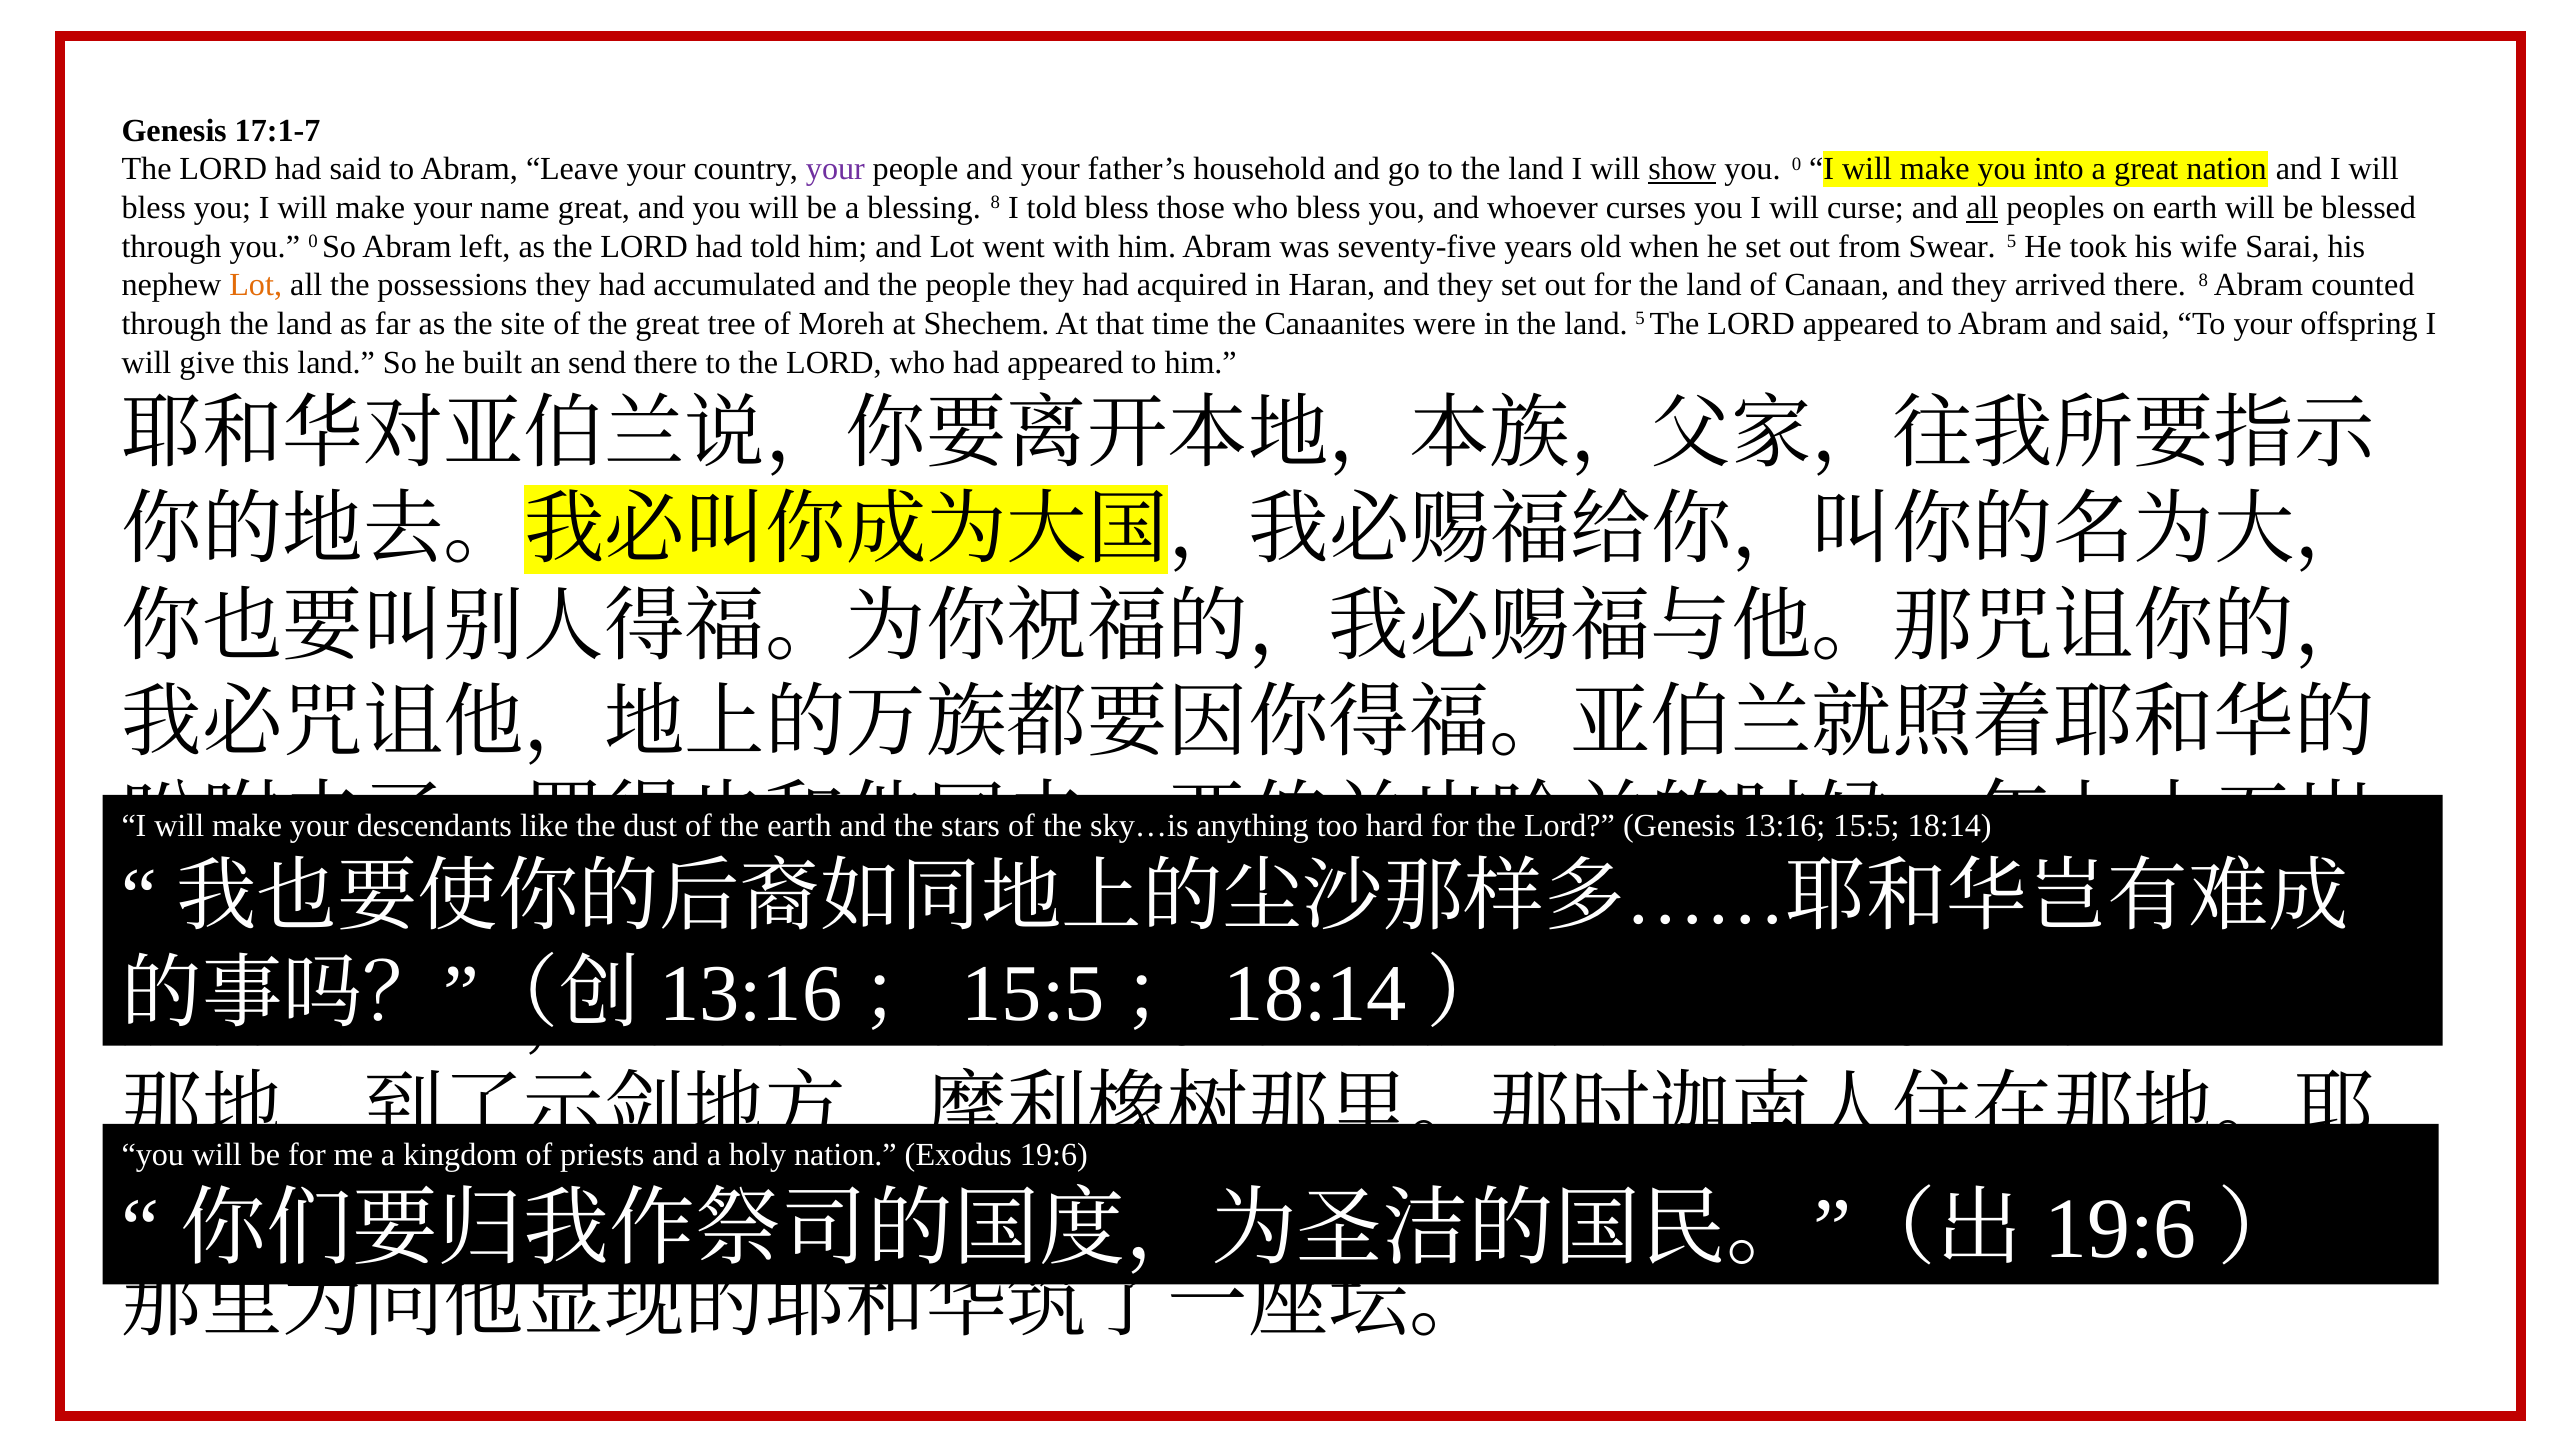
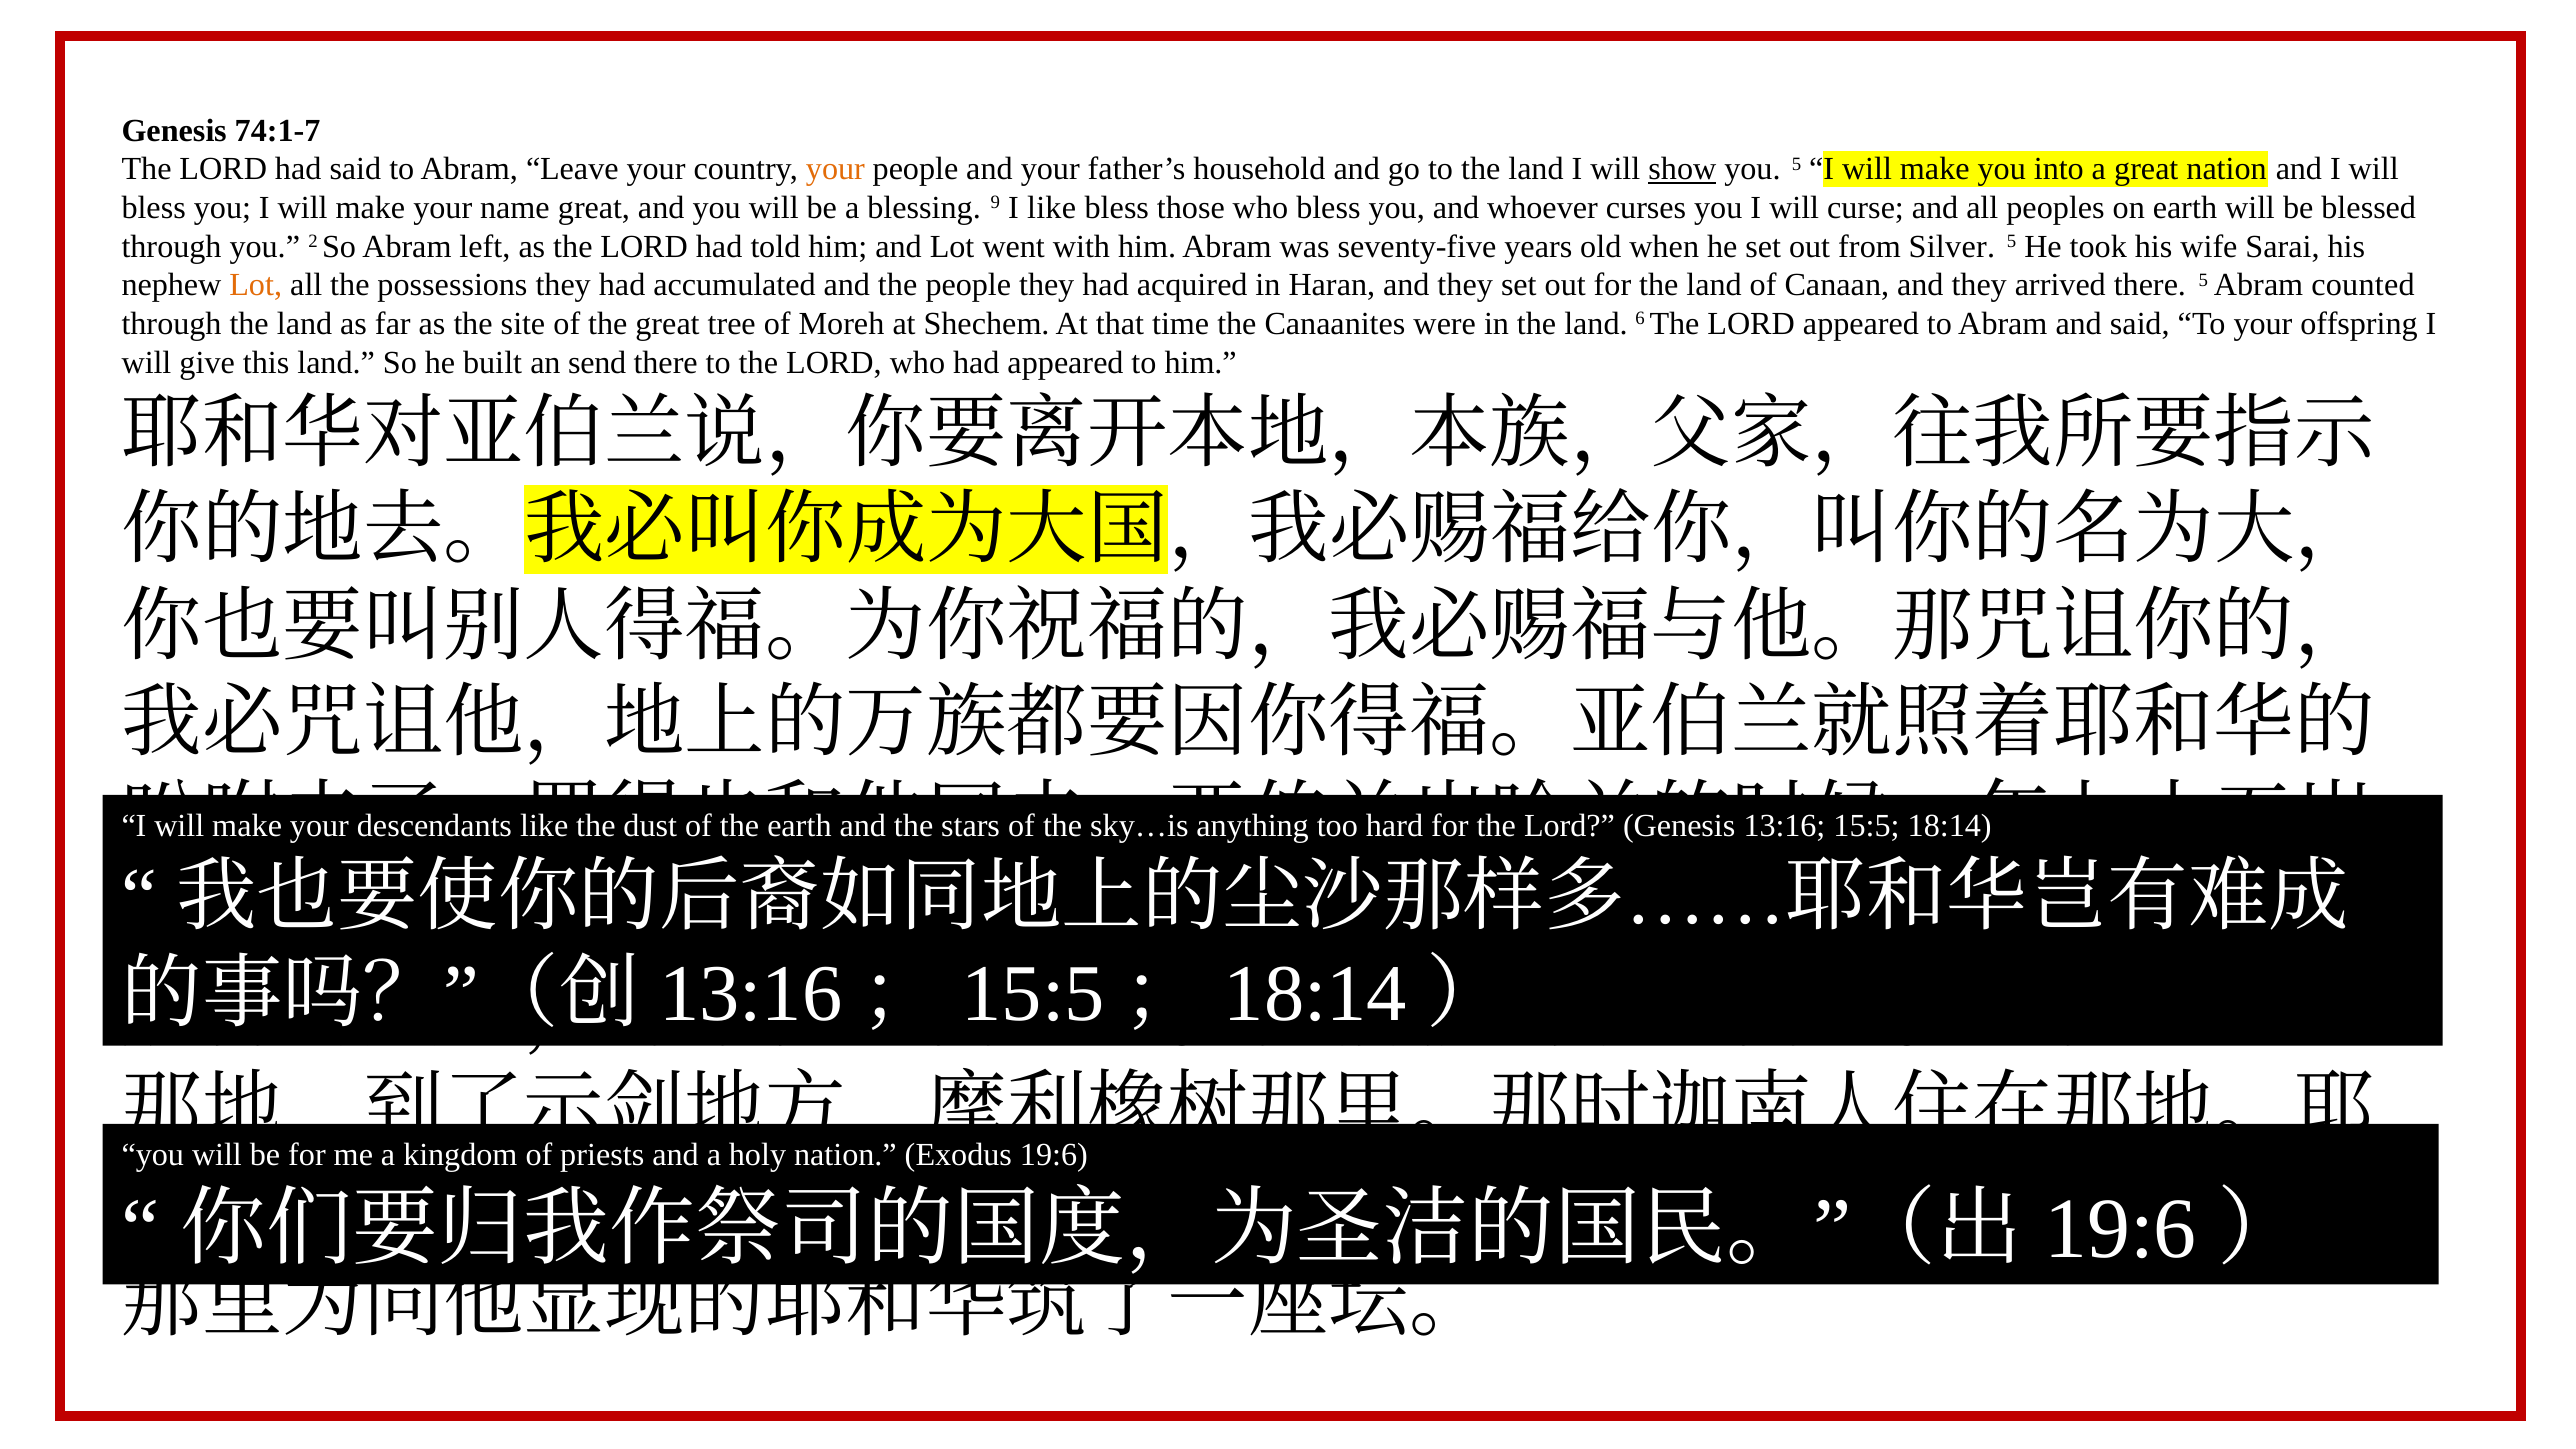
17:1-7: 17:1-7 -> 74:1-7
your at (835, 169) colour: purple -> orange
0 at (1796, 164): 0 -> 5
blessing 8: 8 -> 9
I told: told -> like
all at (1982, 208) underline: present -> none
through you 0: 0 -> 2
Swear: Swear -> Silver
there 8: 8 -> 5
land 5: 5 -> 6
